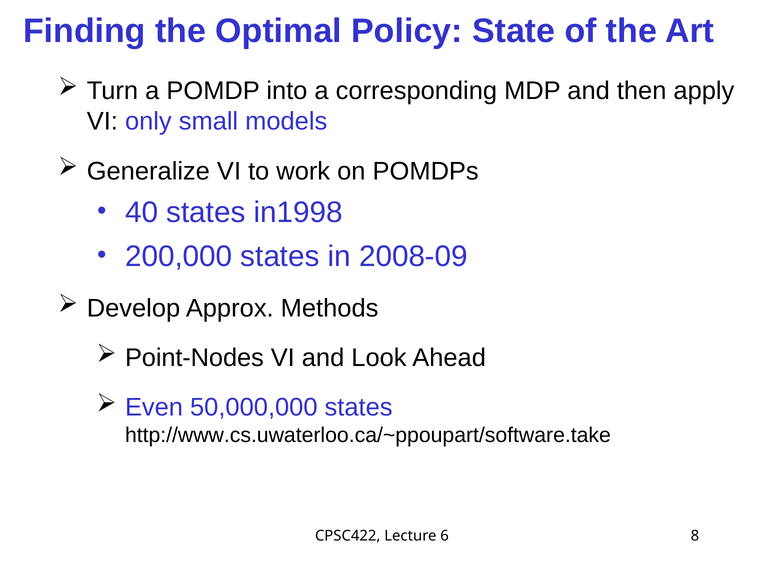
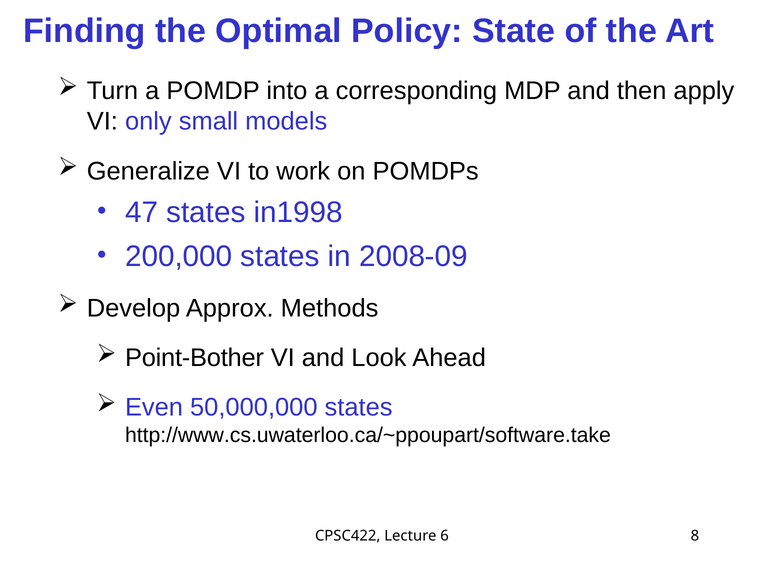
40: 40 -> 47
Point-Nodes: Point-Nodes -> Point-Bother
